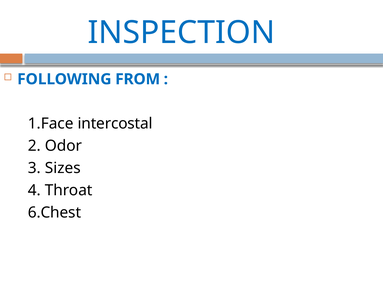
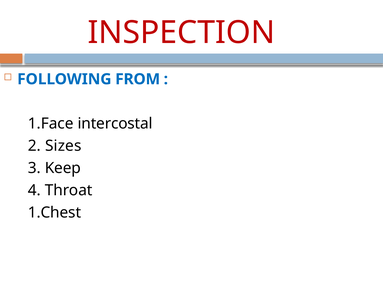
INSPECTION colour: blue -> red
Odor: Odor -> Sizes
Sizes: Sizes -> Keep
6.Chest: 6.Chest -> 1.Chest
